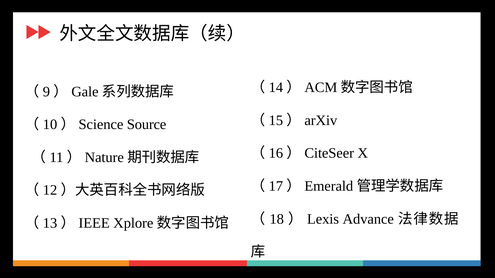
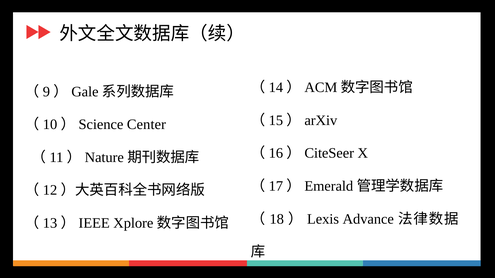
Source: Source -> Center
